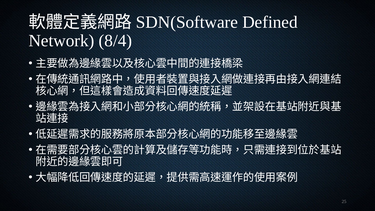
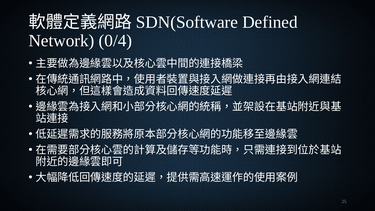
8/4: 8/4 -> 0/4
